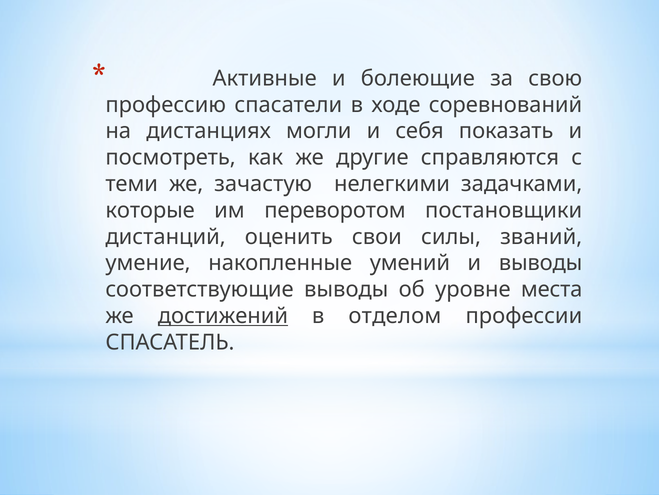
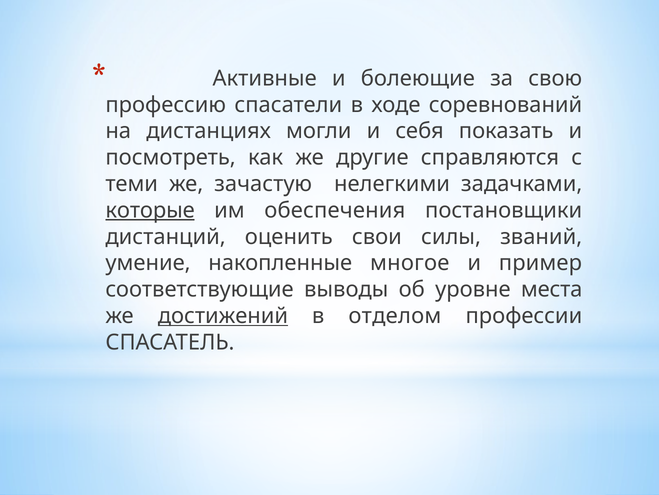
которые underline: none -> present
переворотом: переворотом -> обеспечения
умений: умений -> многое
и выводы: выводы -> пример
